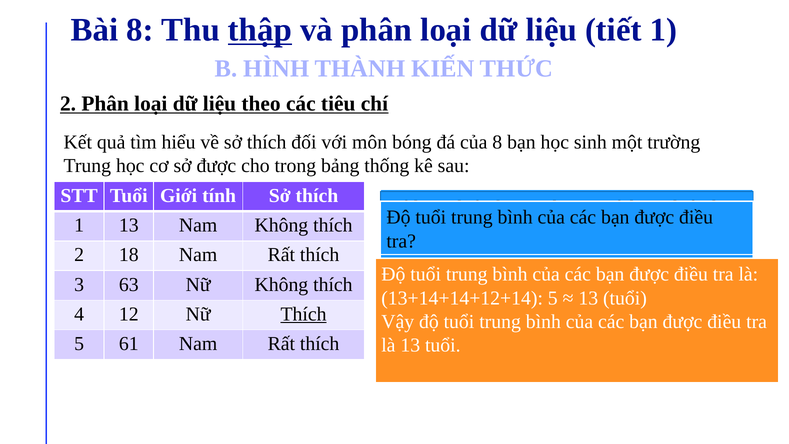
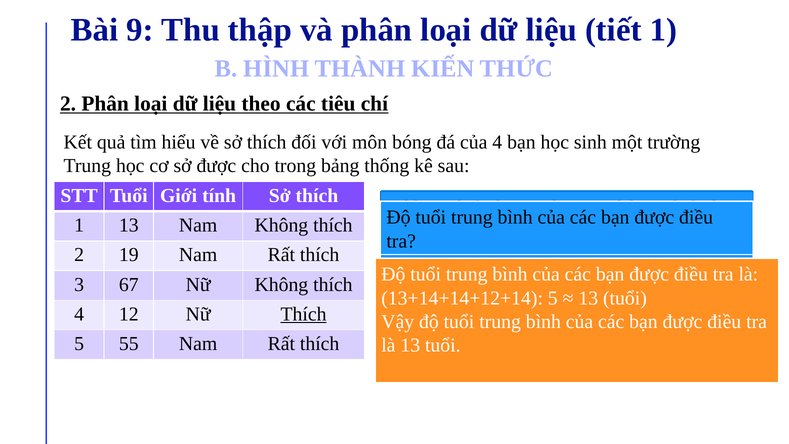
Bài 8: 8 -> 9
thập underline: present -> none
của 8: 8 -> 4
18: 18 -> 19
63: 63 -> 67
61: 61 -> 55
